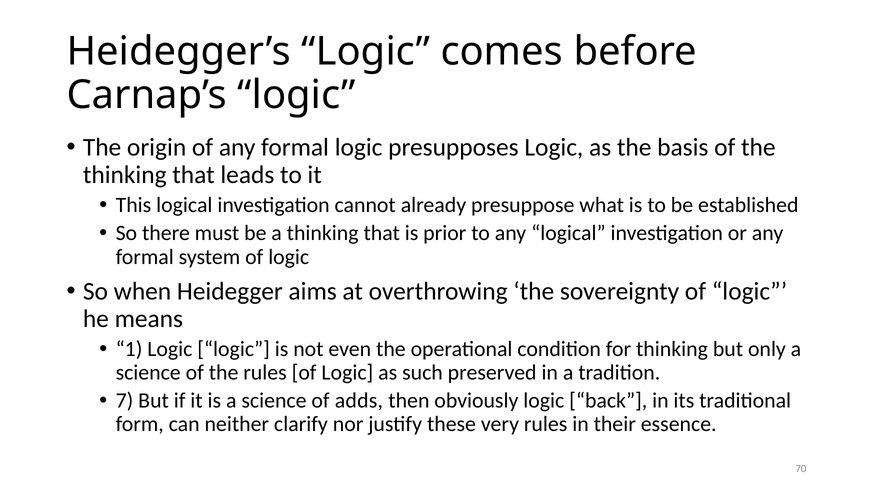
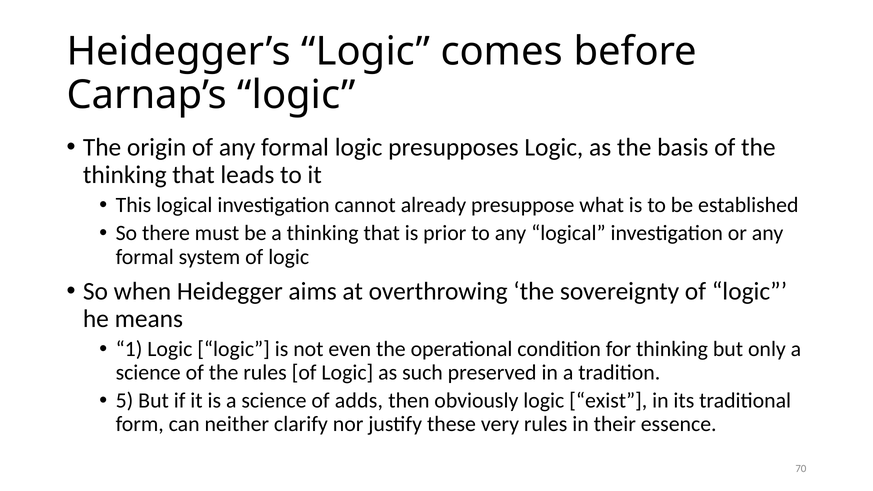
7: 7 -> 5
back: back -> exist
